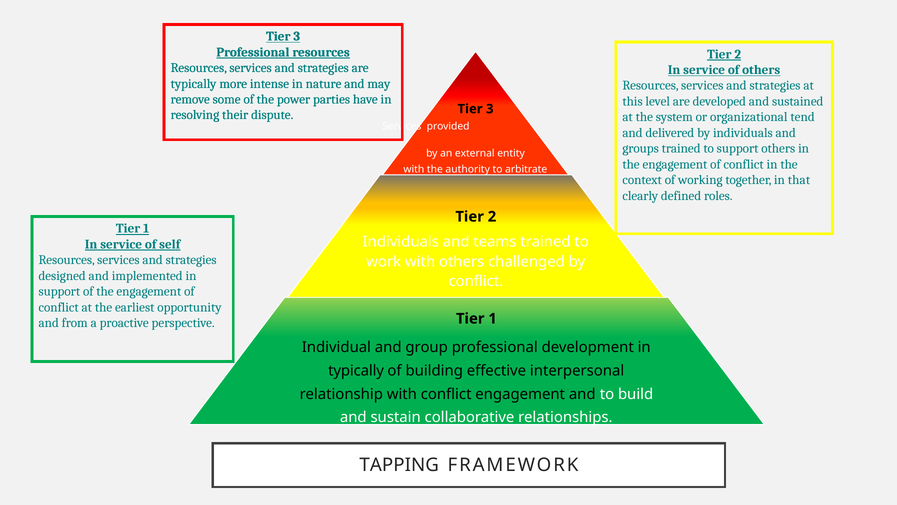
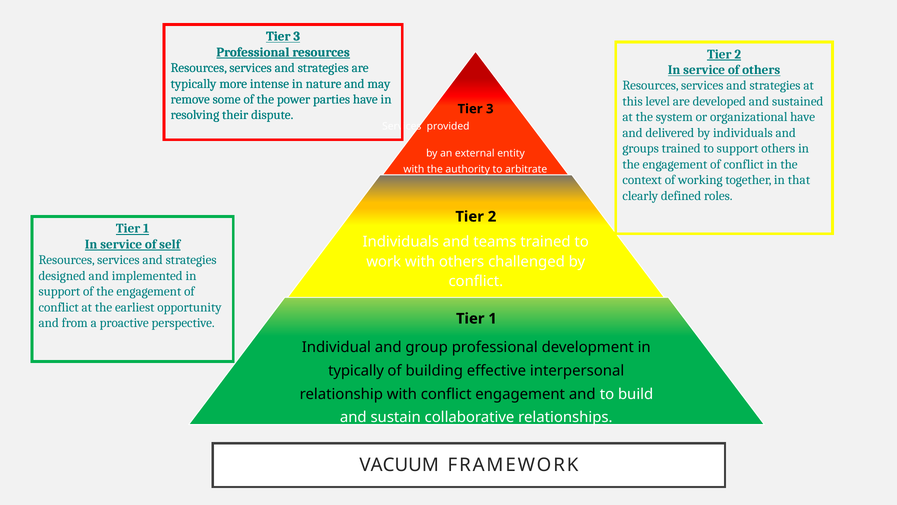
organizational tend: tend -> have
TAPPING: TAPPING -> VACUUM
